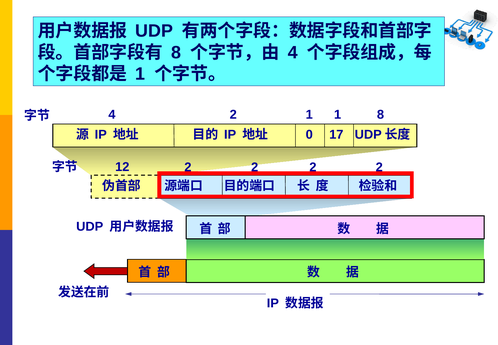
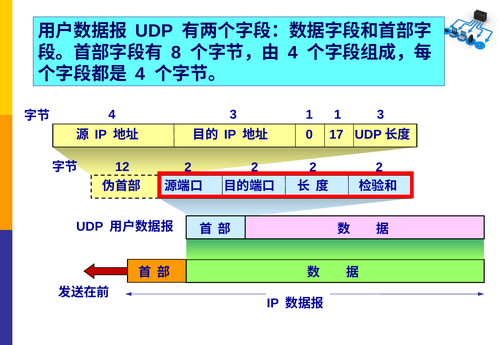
1 at (140, 74): 1 -> 4
4 2: 2 -> 3
1 8: 8 -> 3
